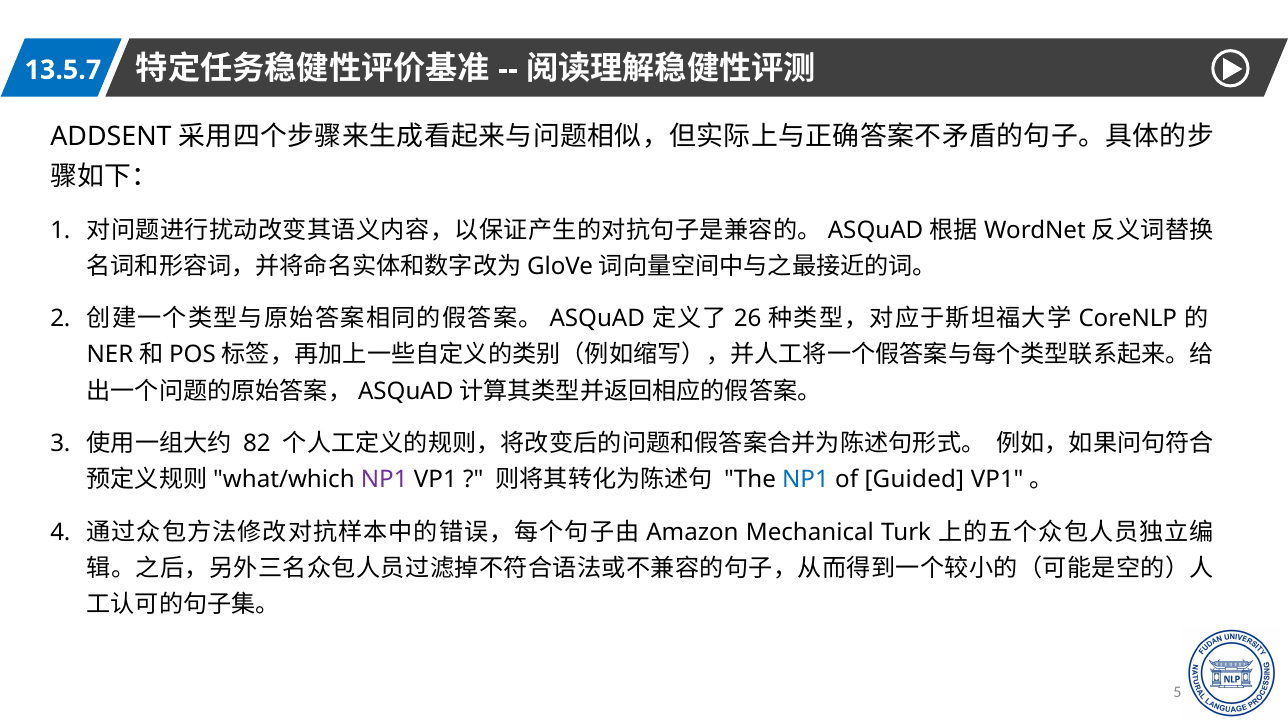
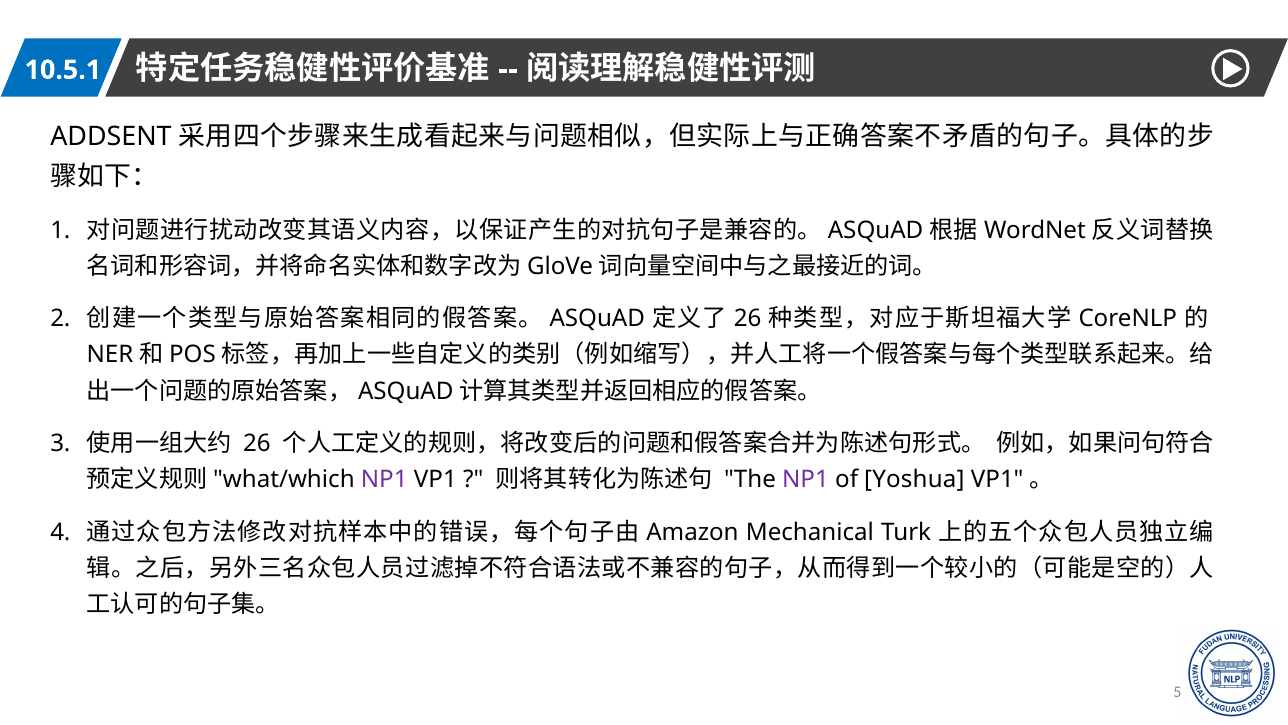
13.5.7: 13.5.7 -> 10.5.1
82 at (257, 443): 82 -> 26
NP1 at (805, 479) colour: blue -> purple
Guided: Guided -> Yoshua
